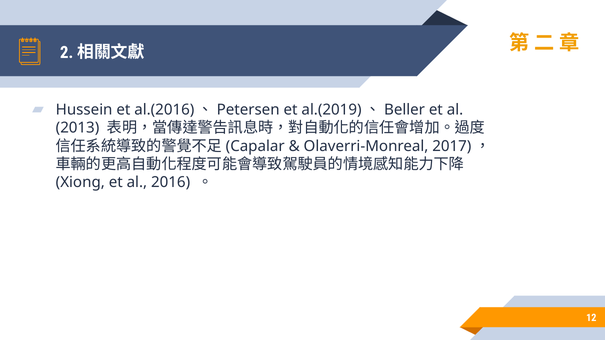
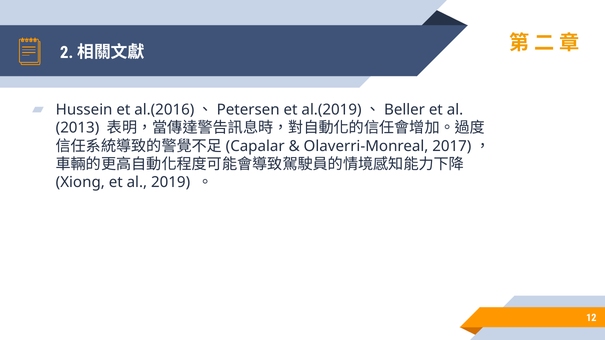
2016: 2016 -> 2019
